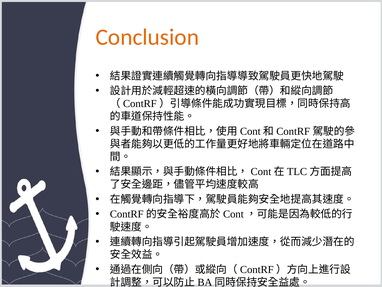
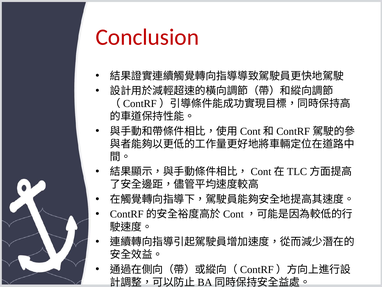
Conclusion colour: orange -> red
